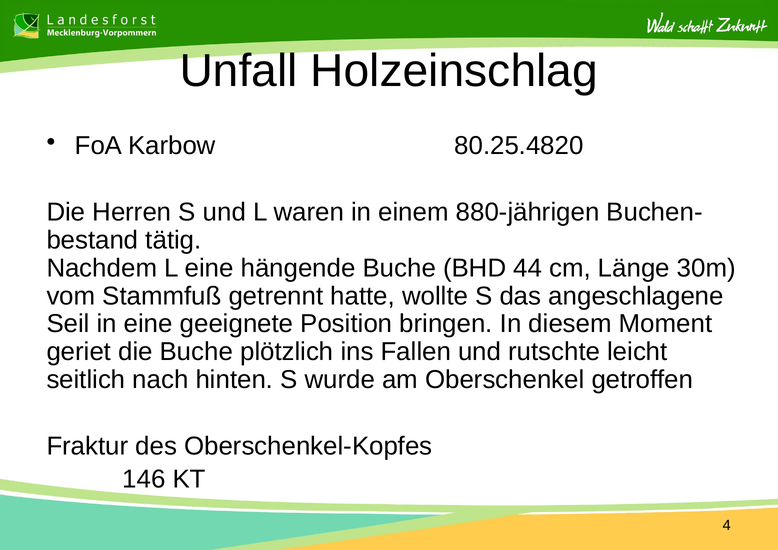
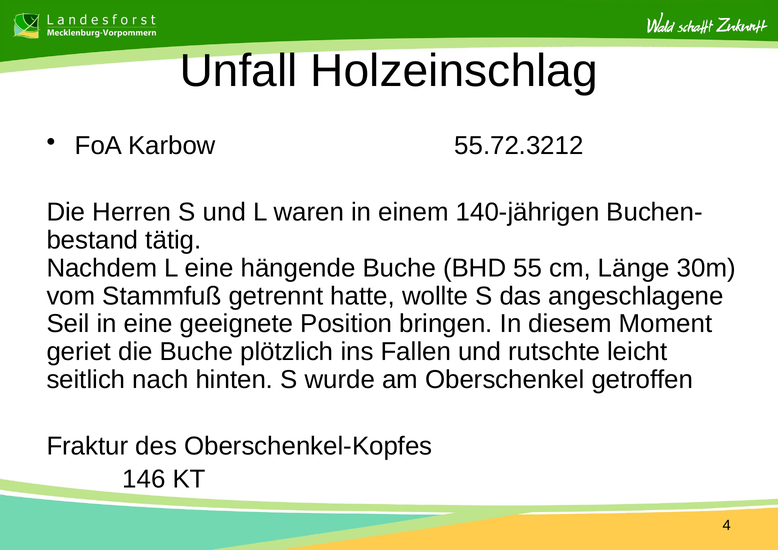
80.25.4820: 80.25.4820 -> 55.72.3212
880-jährigen: 880-jährigen -> 140-jährigen
44: 44 -> 55
